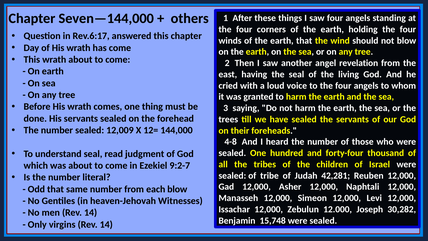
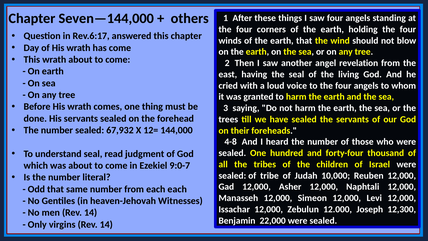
12,009: 12,009 -> 67,932
9:2-7: 9:2-7 -> 9:0-7
42,281: 42,281 -> 10,000
each blow: blow -> each
30,282: 30,282 -> 12,300
15,748: 15,748 -> 22,000
